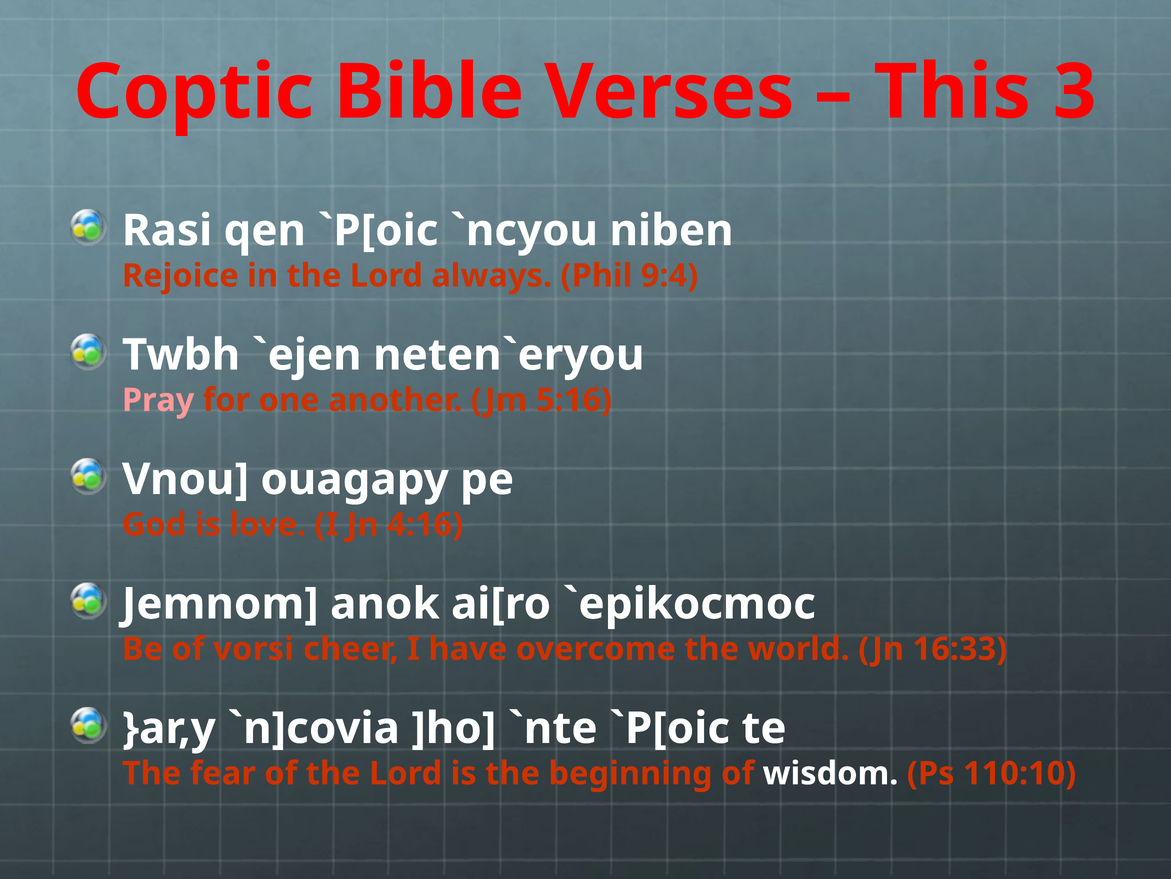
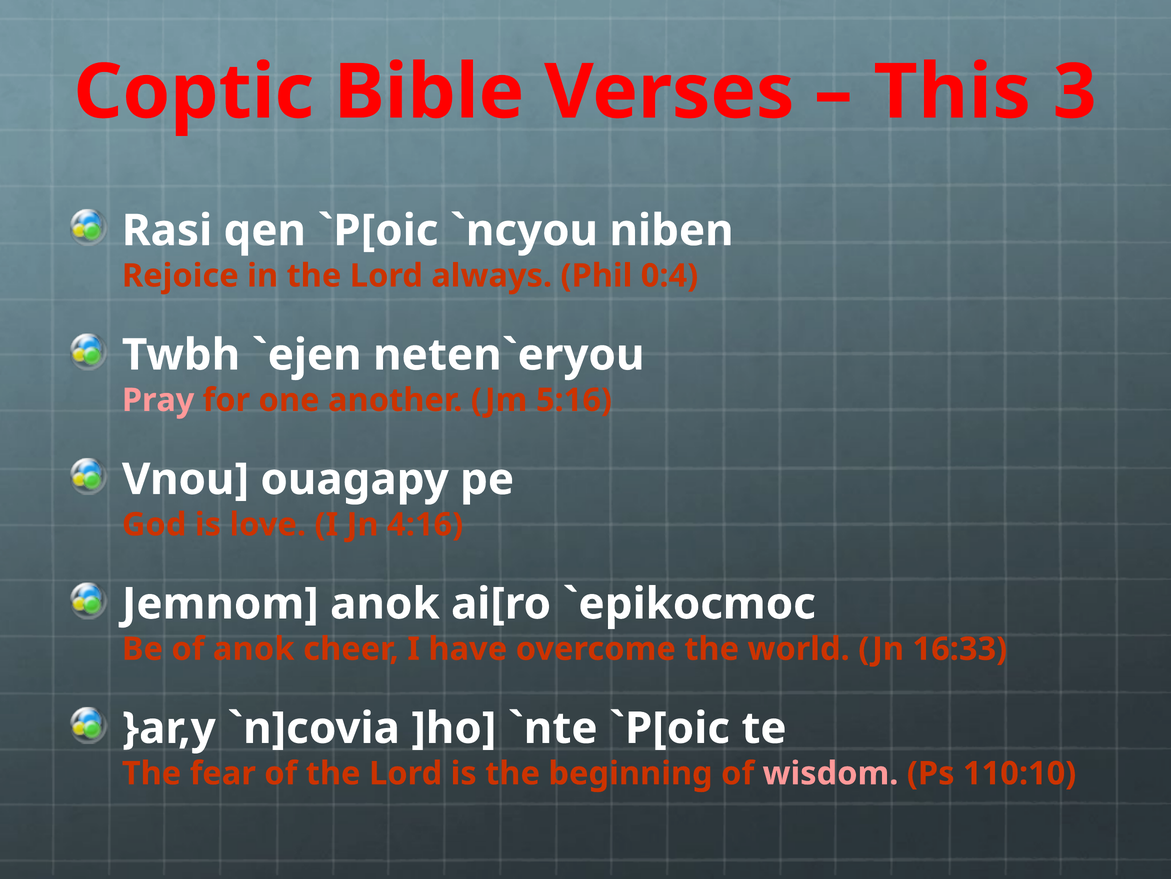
9:4: 9:4 -> 0:4
of vorsi: vorsi -> anok
wisdom colour: white -> pink
